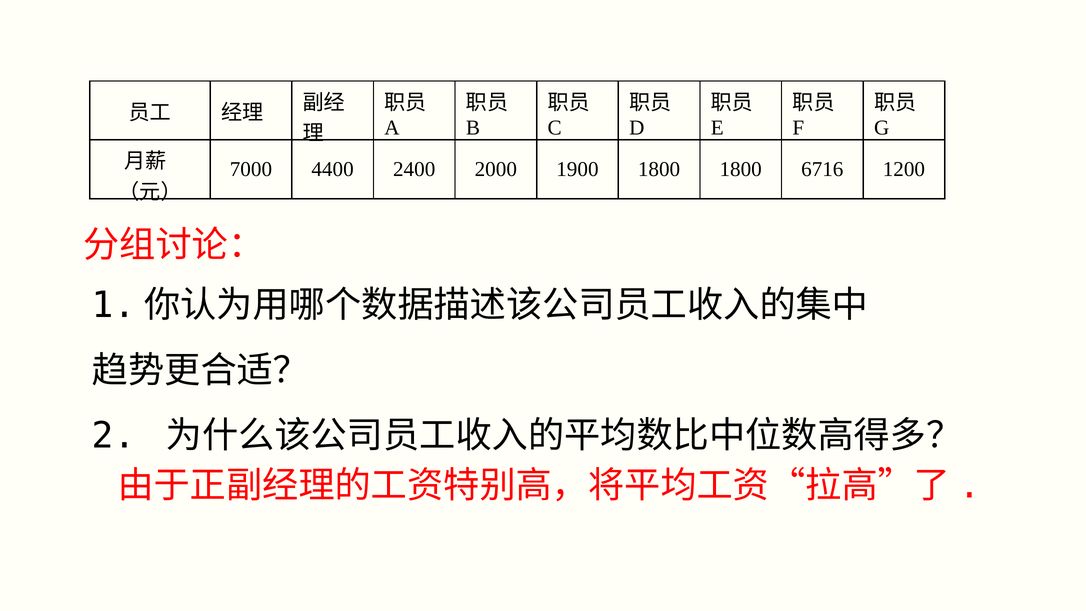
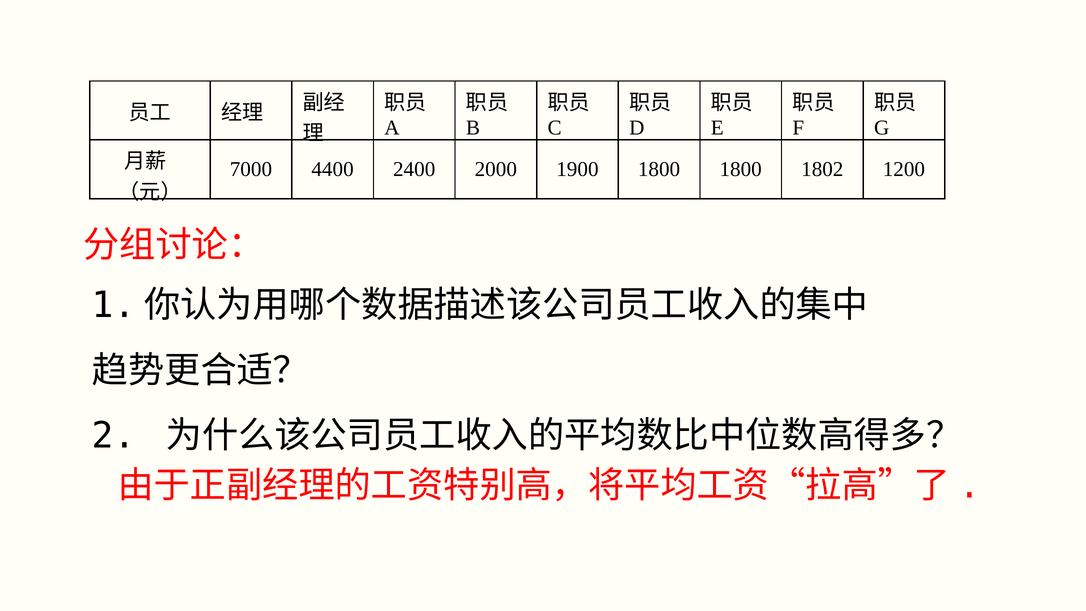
6716: 6716 -> 1802
